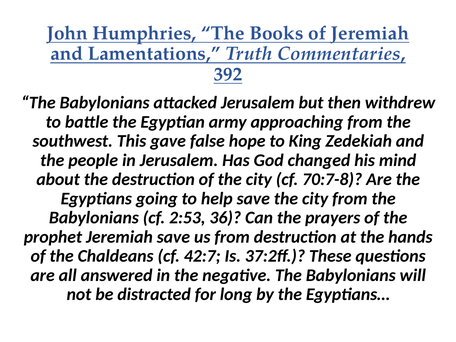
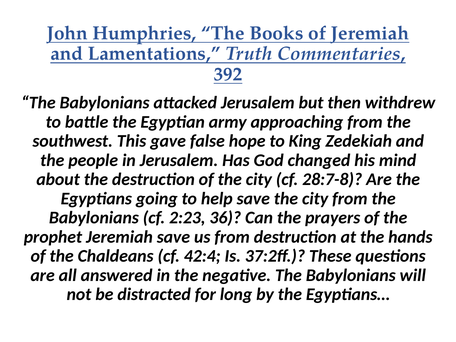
70:7-8: 70:7-8 -> 28:7-8
2:53: 2:53 -> 2:23
42:7: 42:7 -> 42:4
